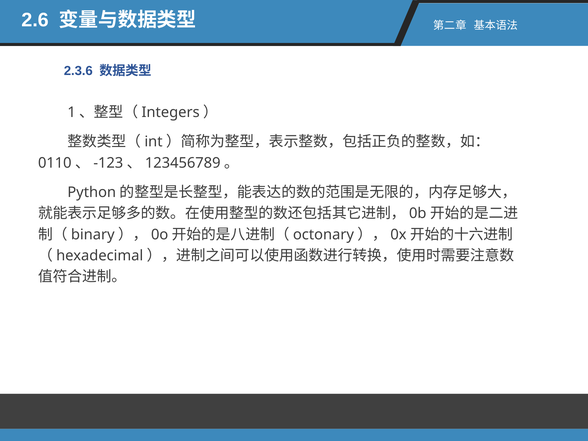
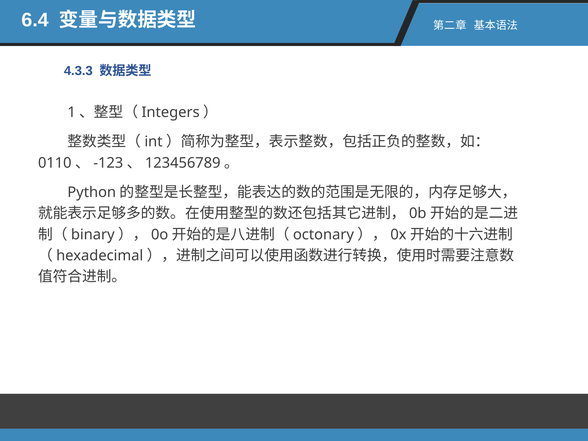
2.6: 2.6 -> 6.4
2.3.6: 2.3.6 -> 4.3.3
